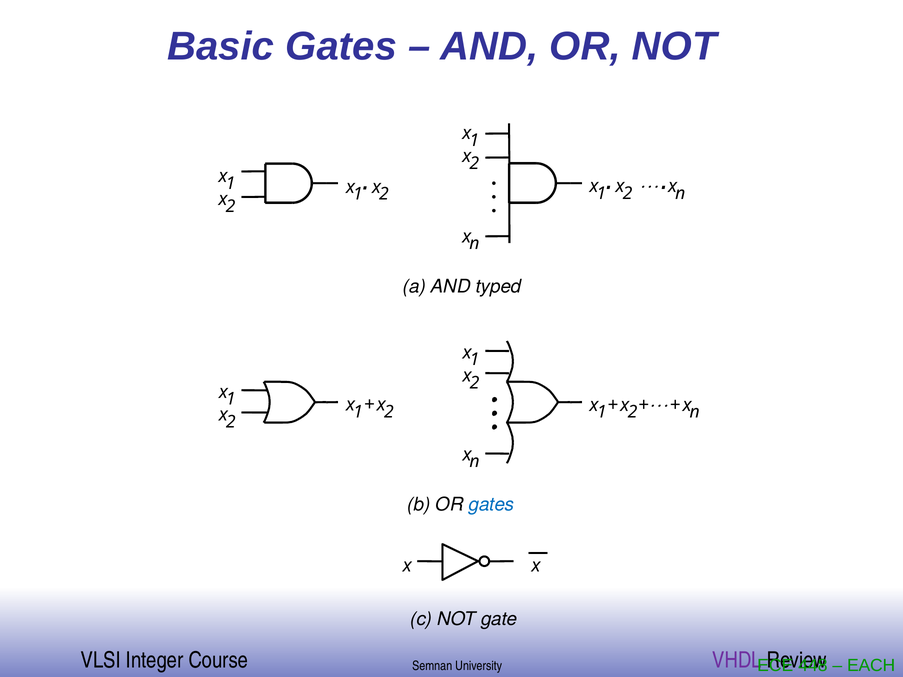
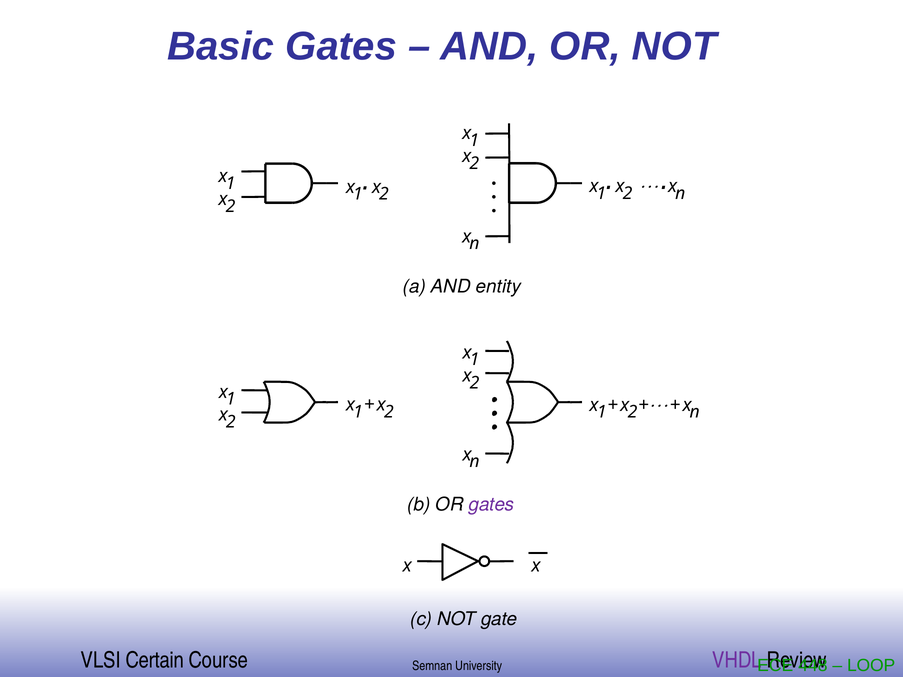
typed: typed -> entity
gates at (492, 505) colour: blue -> purple
Integer: Integer -> Certain
EACH: EACH -> LOOP
